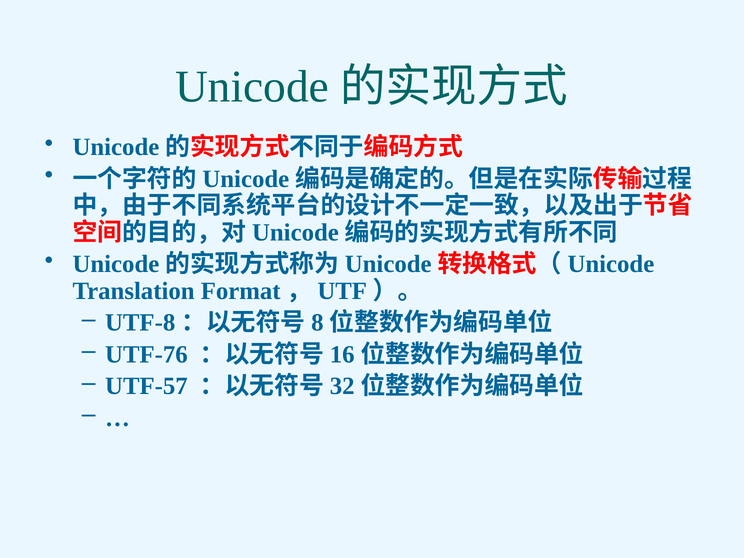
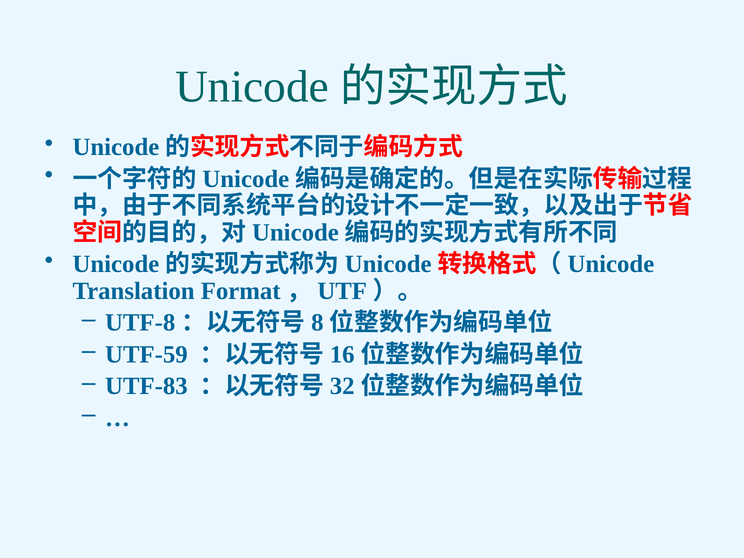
UTF-76: UTF-76 -> UTF-59
UTF-57: UTF-57 -> UTF-83
